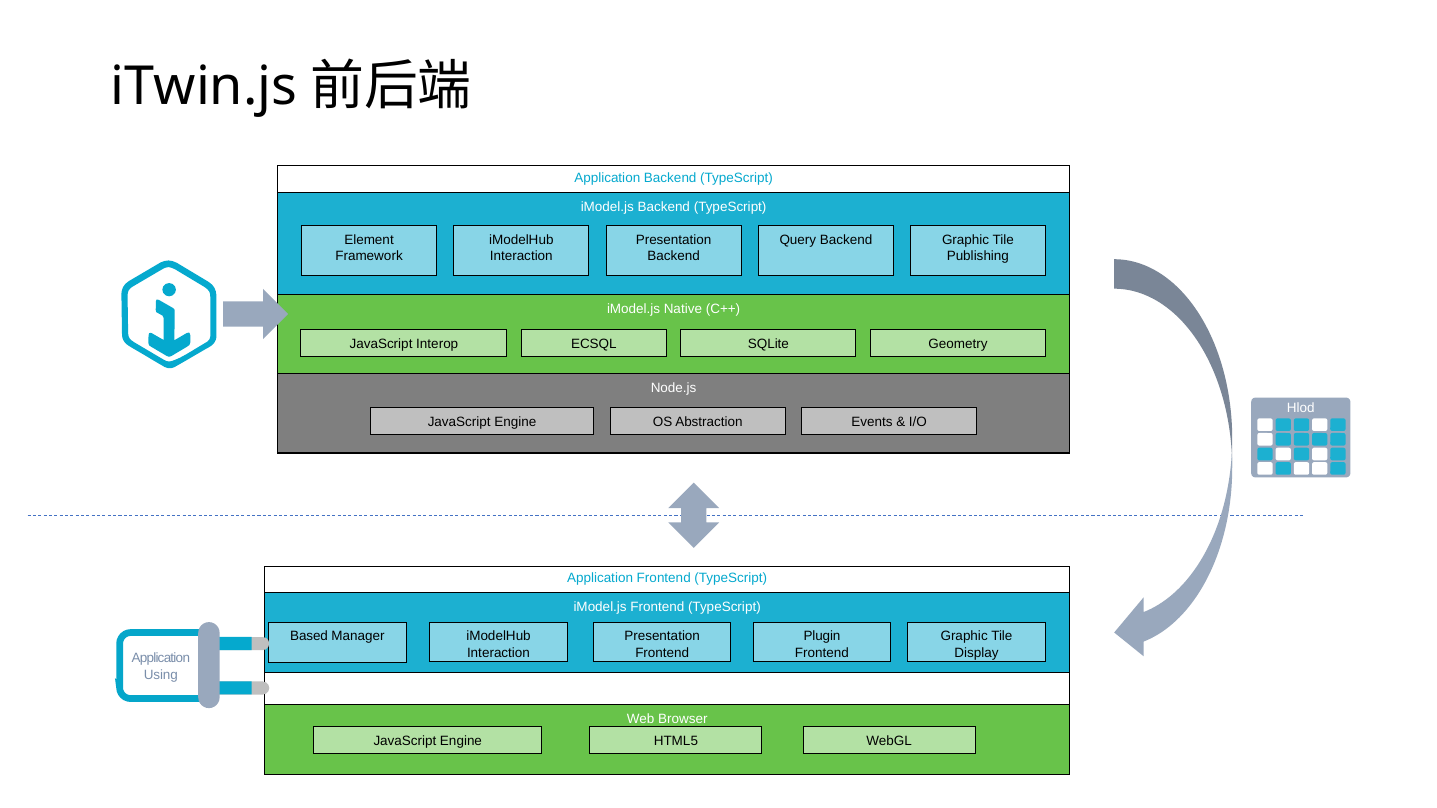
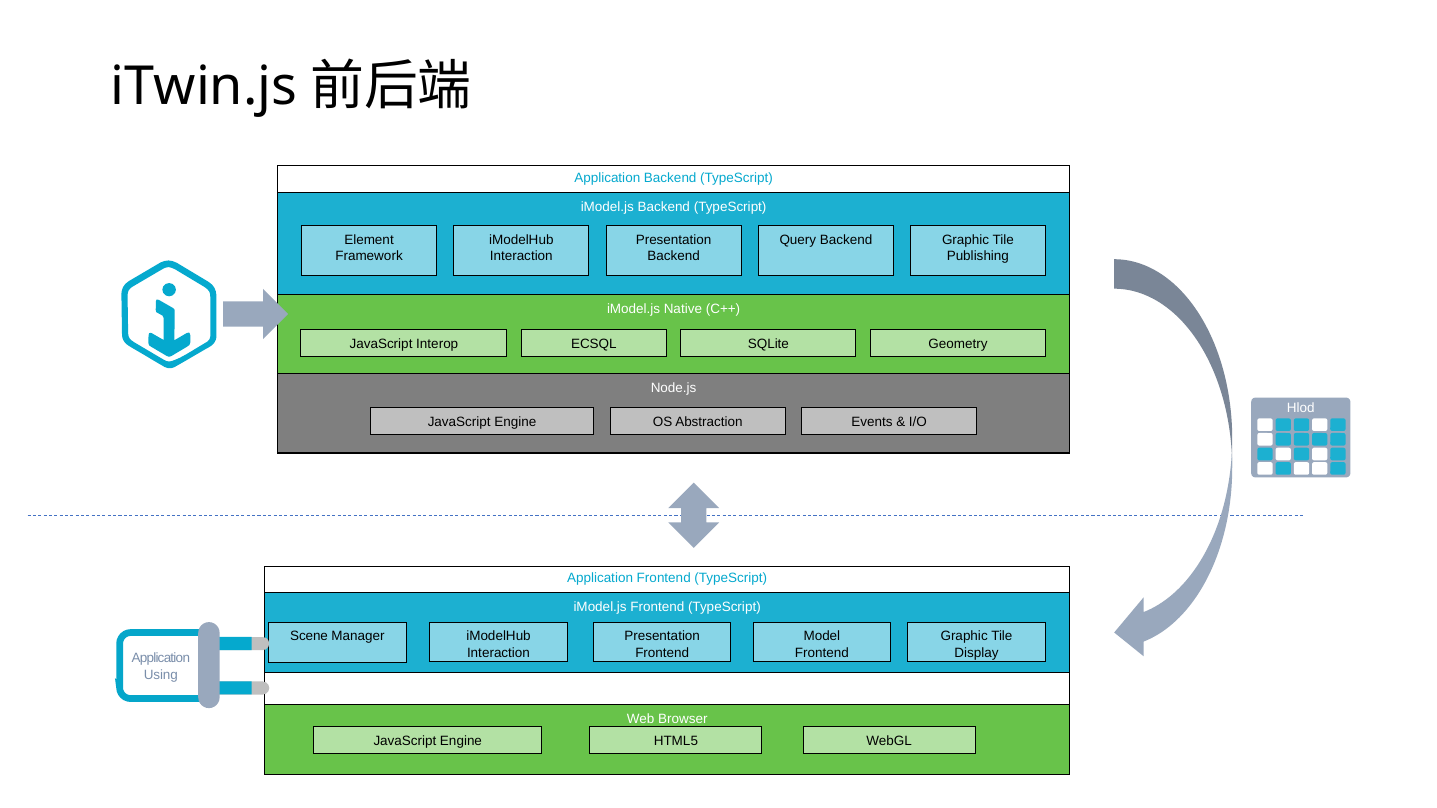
Based: Based -> Scene
Plugin: Plugin -> Model
